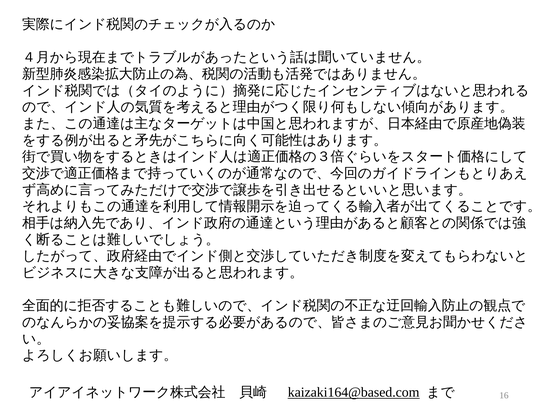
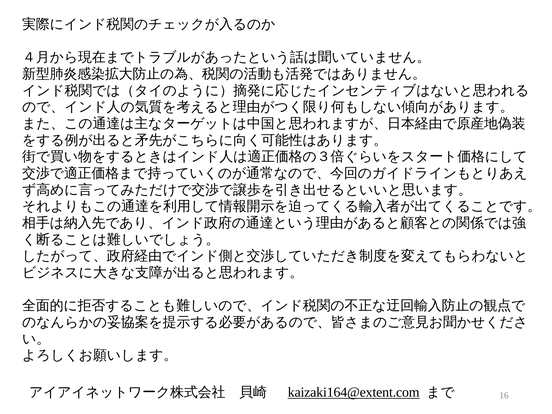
kaizaki164@based.com: kaizaki164@based.com -> kaizaki164@extent.com
